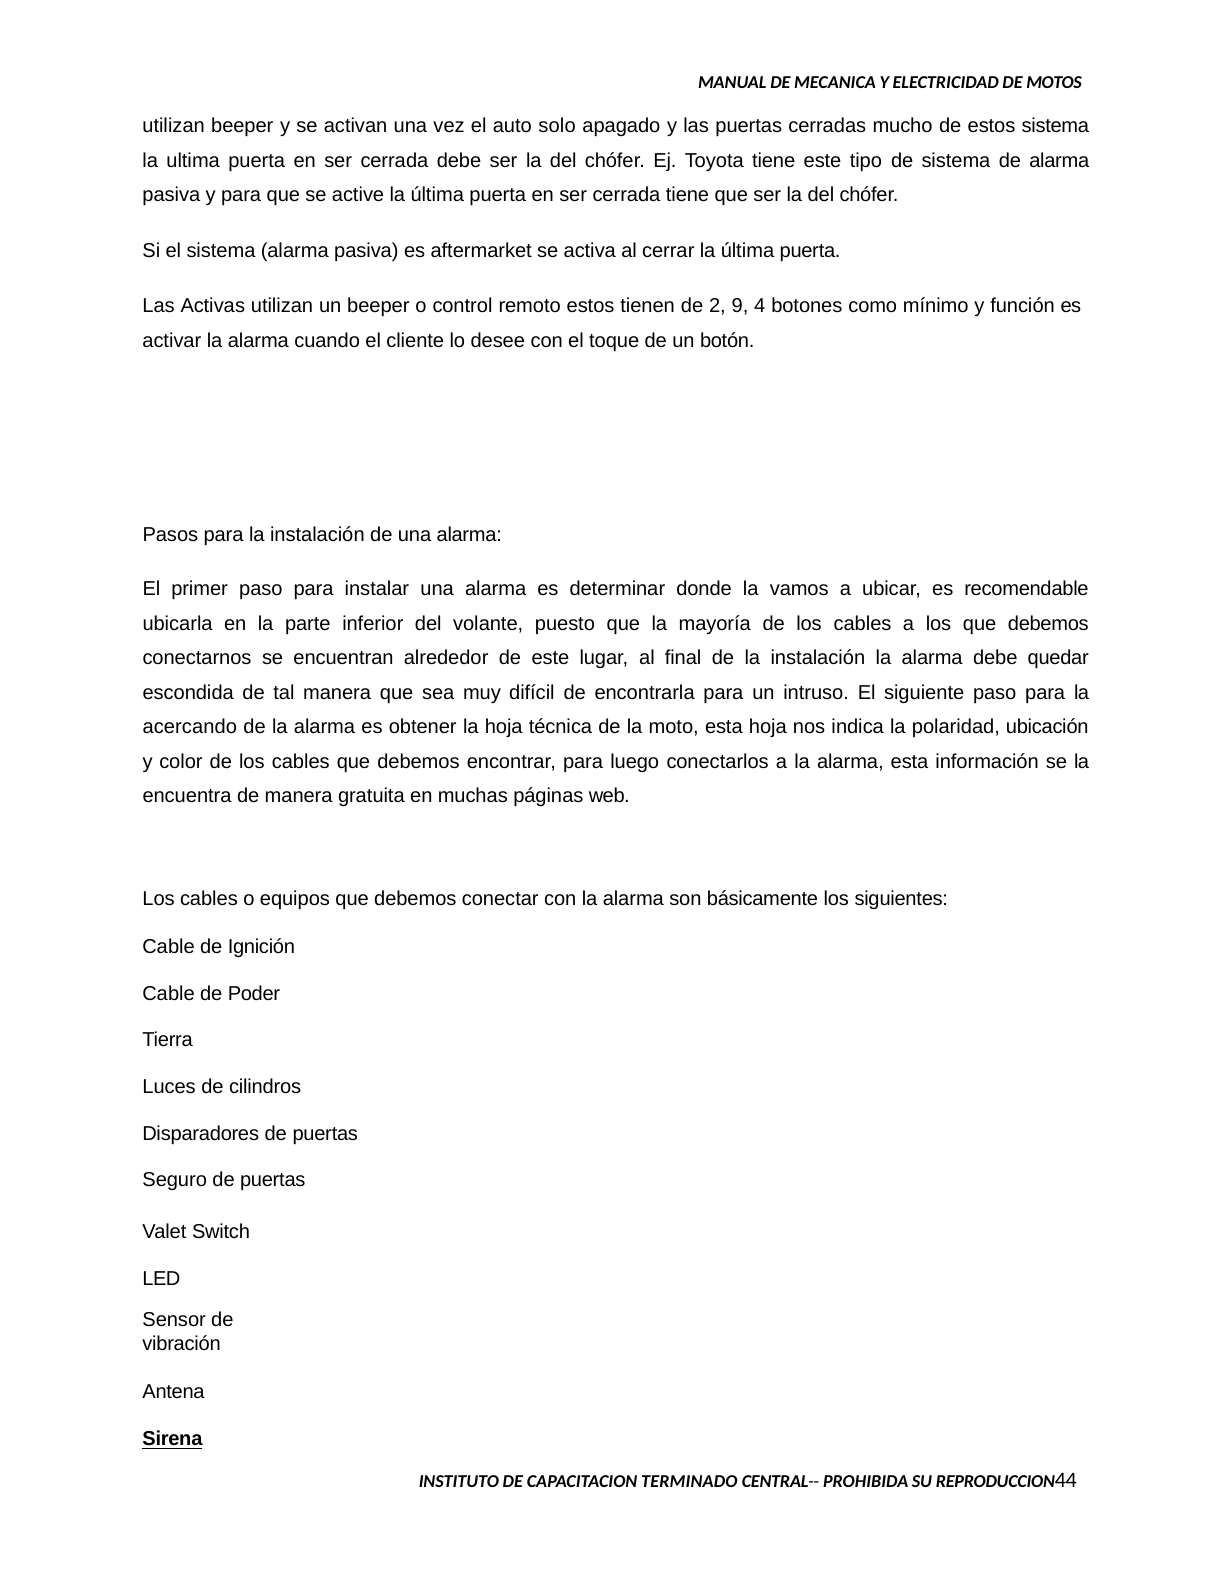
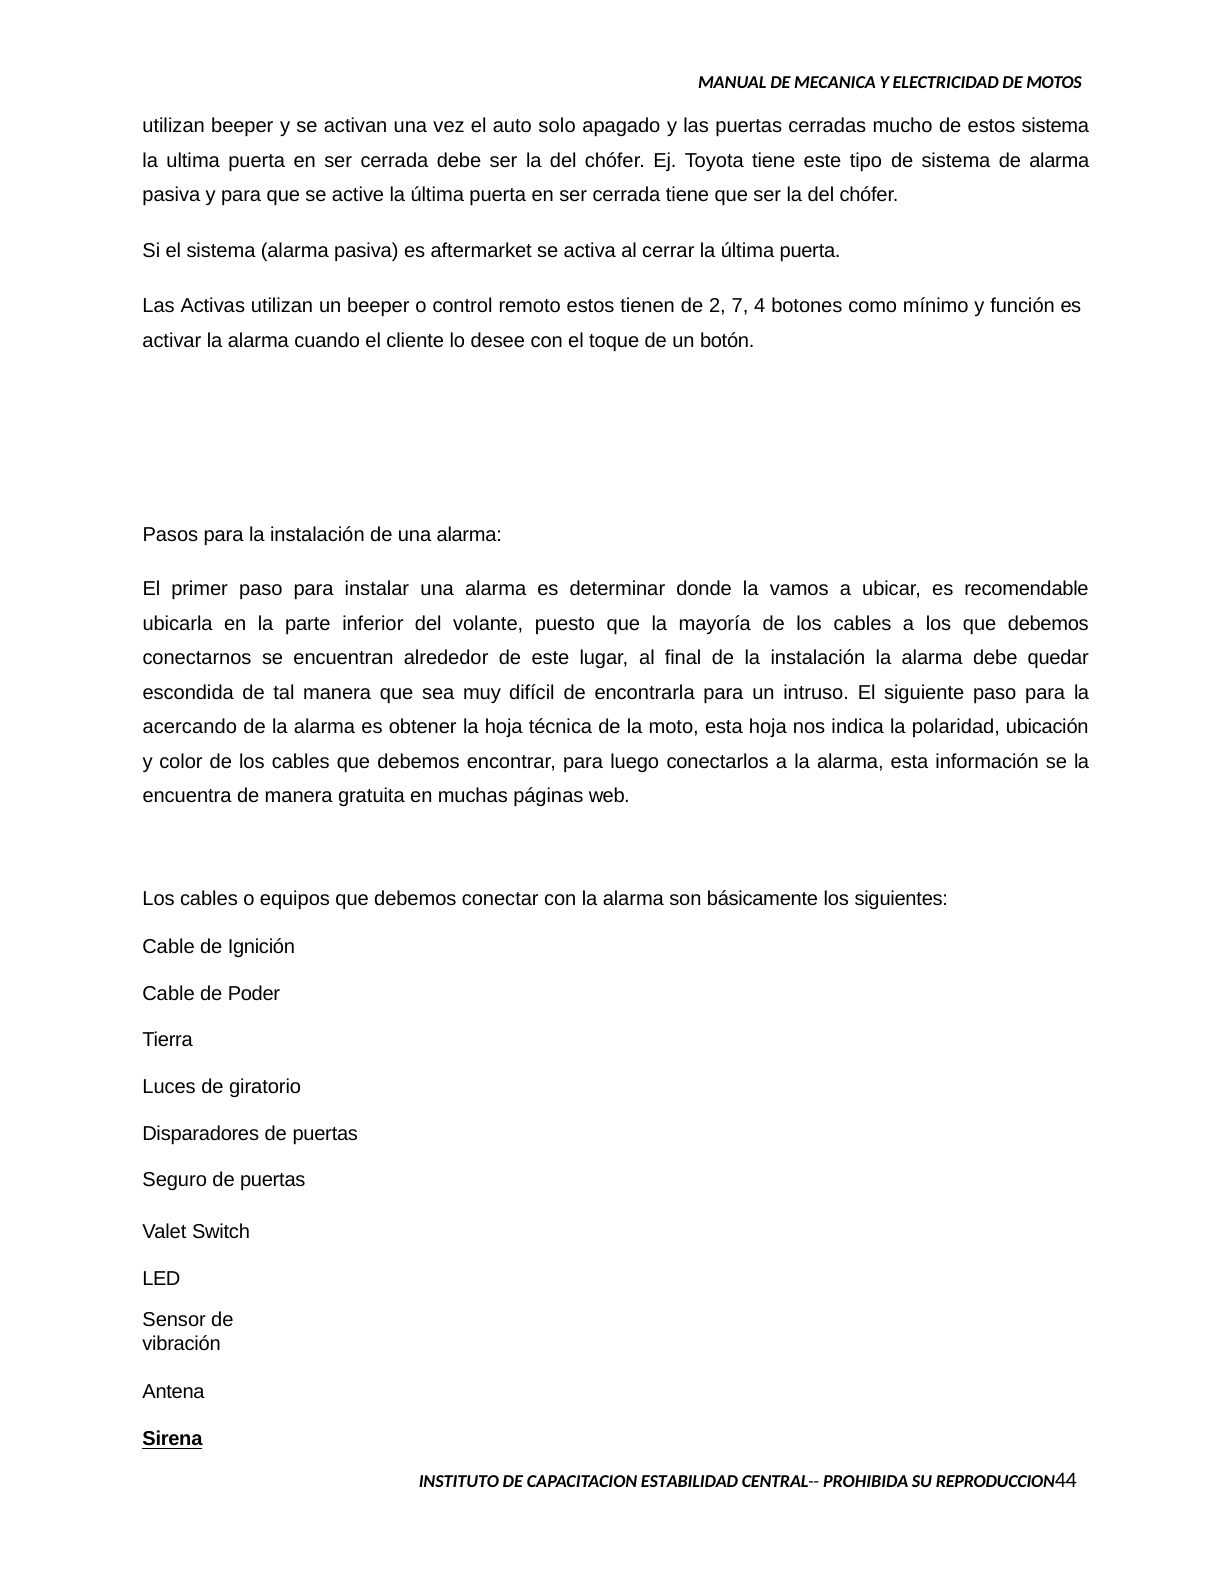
9: 9 -> 7
cilindros: cilindros -> giratorio
TERMINADO: TERMINADO -> ESTABILIDAD
